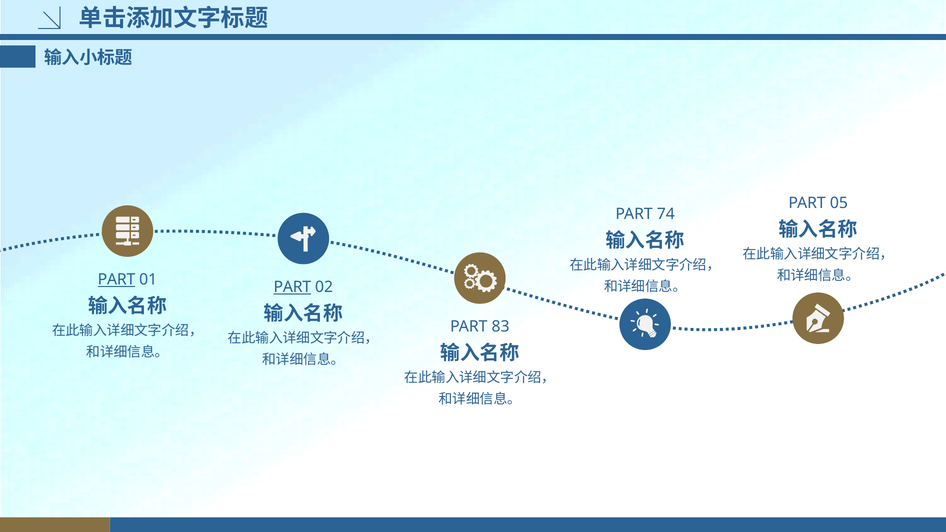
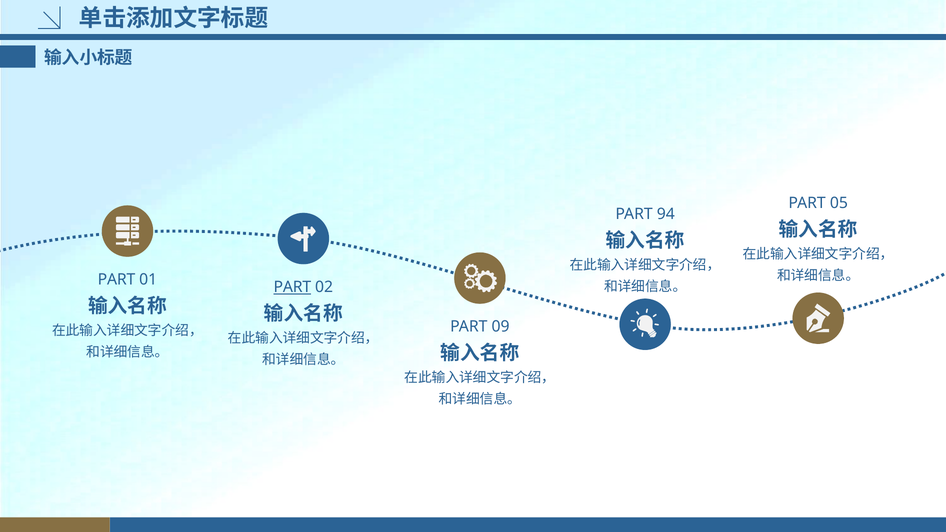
74: 74 -> 94
PART at (117, 280) underline: present -> none
83: 83 -> 09
